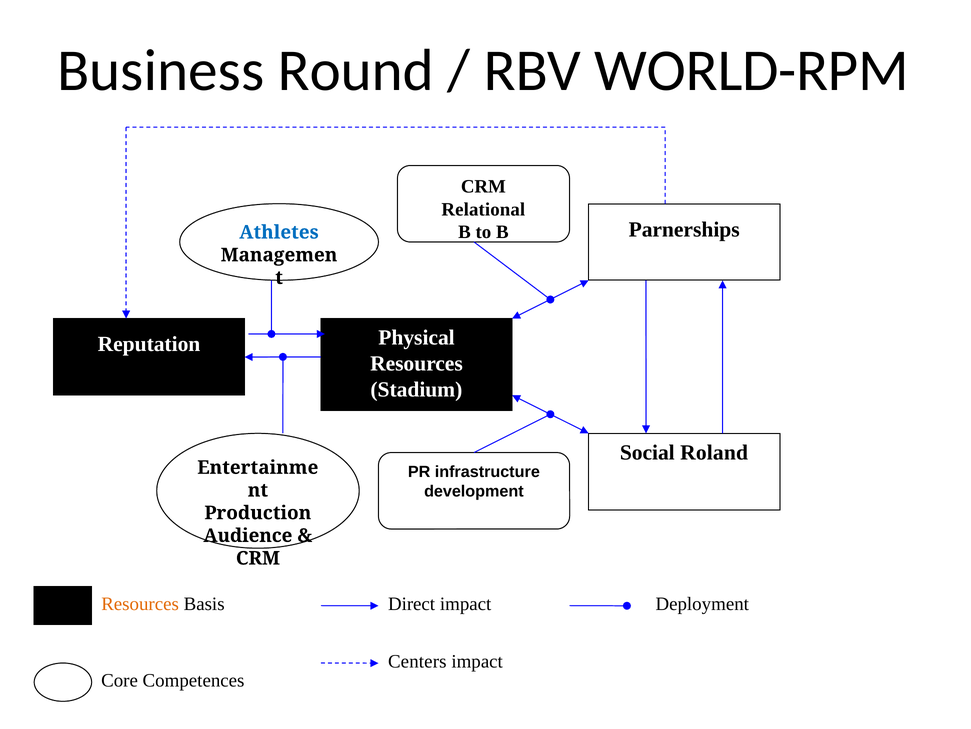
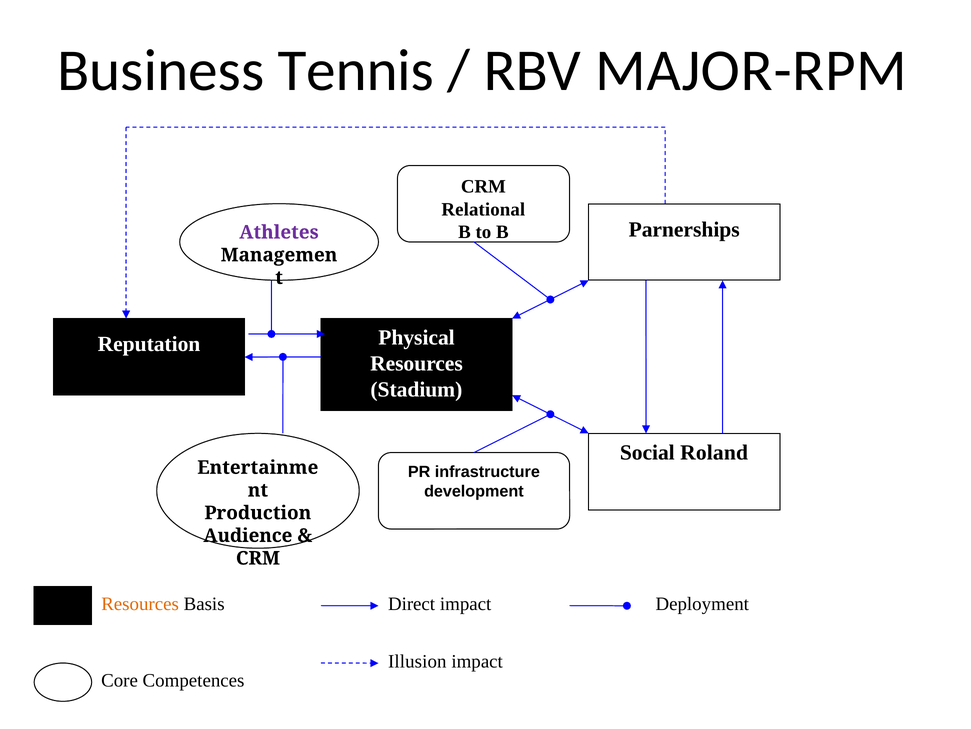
Round: Round -> Tennis
WORLD-RPM: WORLD-RPM -> MAJOR-RPM
Athletes colour: blue -> purple
Centers: Centers -> Illusion
